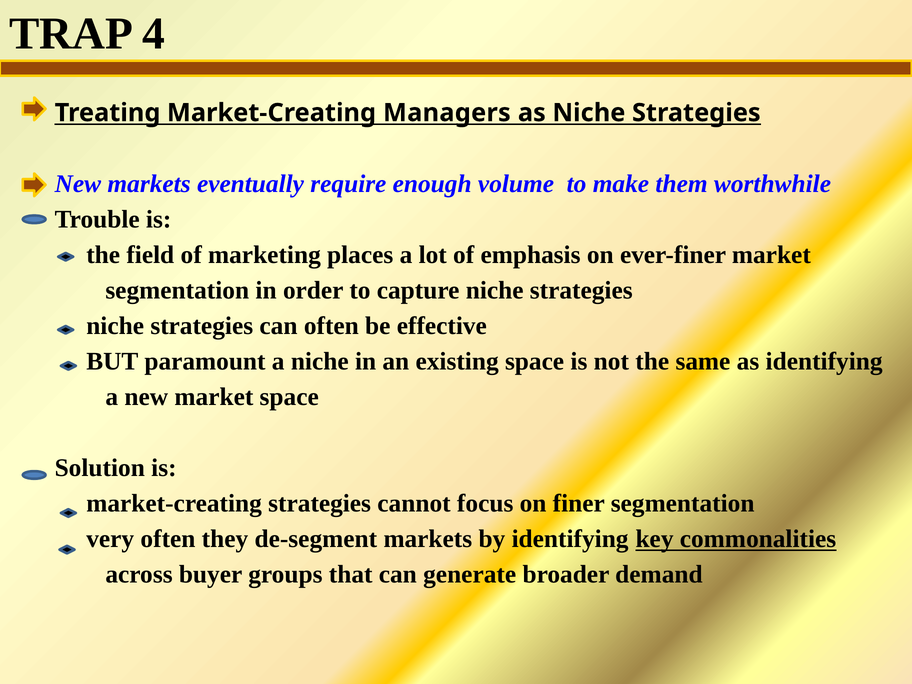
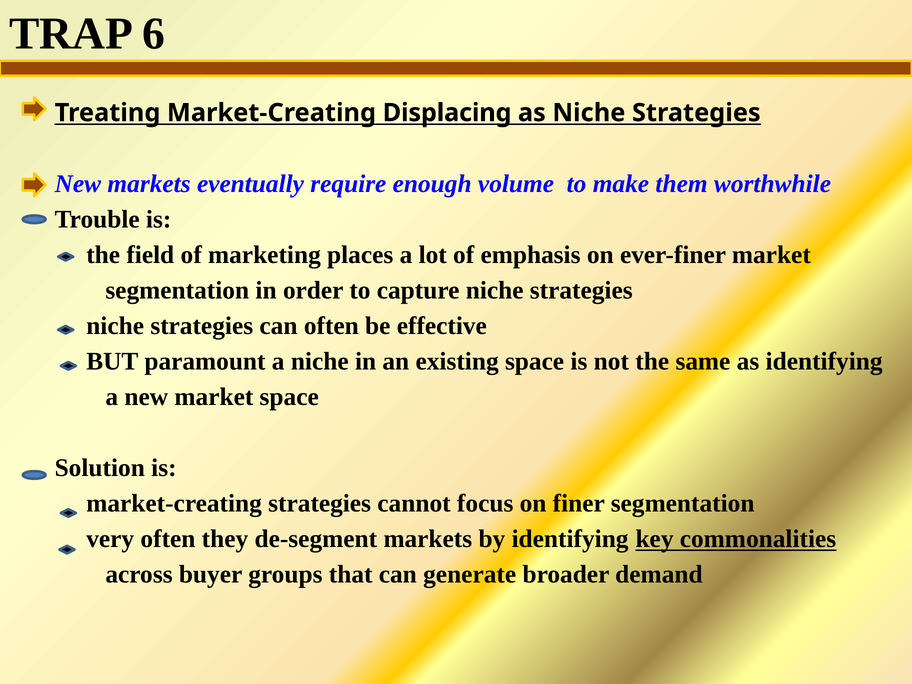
4: 4 -> 6
Managers: Managers -> Displacing
